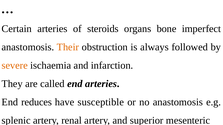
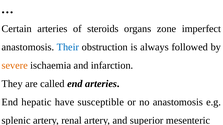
bone: bone -> zone
Their colour: orange -> blue
reduces: reduces -> hepatic
